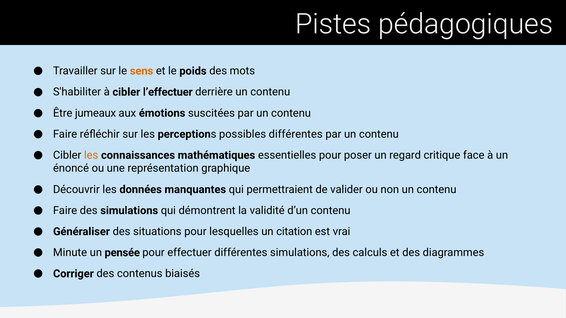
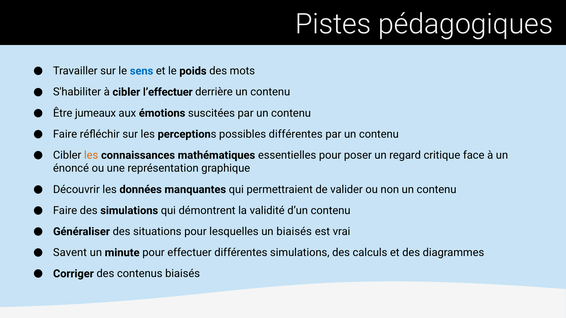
sens colour: orange -> blue
un citation: citation -> biaisés
Minute: Minute -> Savent
pensée: pensée -> minute
